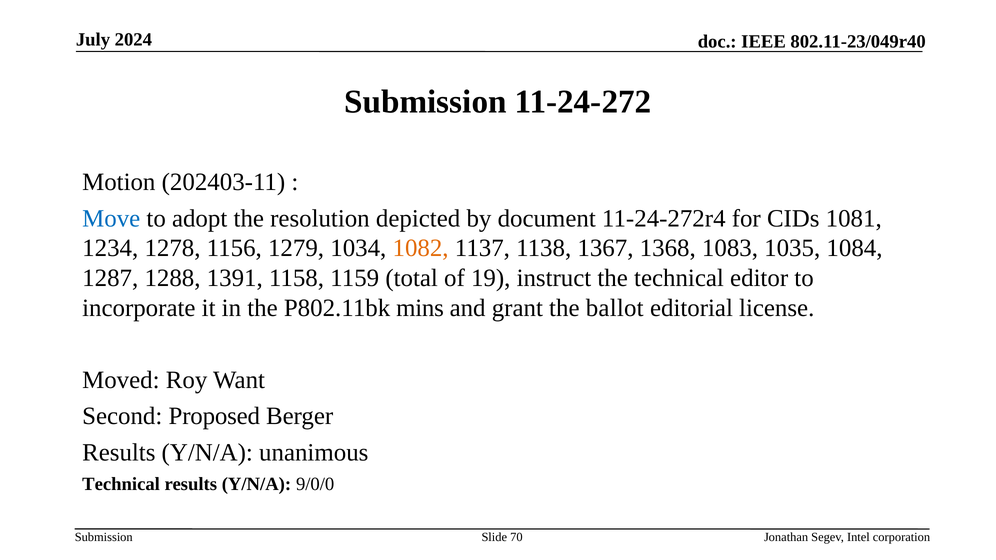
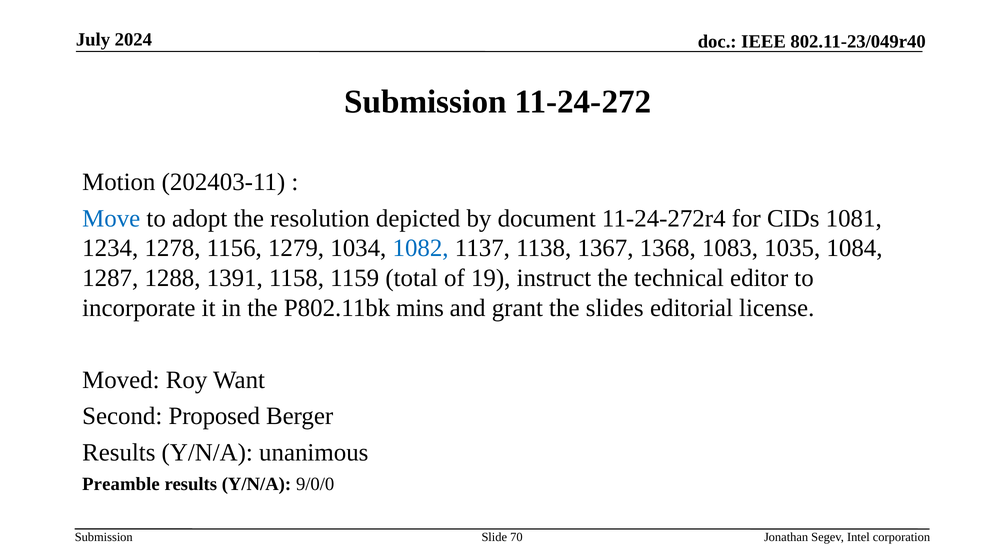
1082 colour: orange -> blue
ballot: ballot -> slides
Technical at (121, 484): Technical -> Preamble
